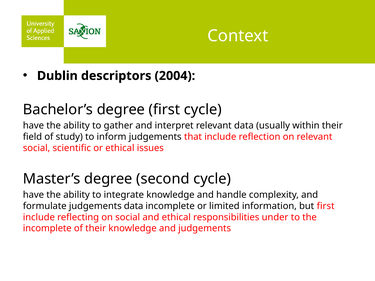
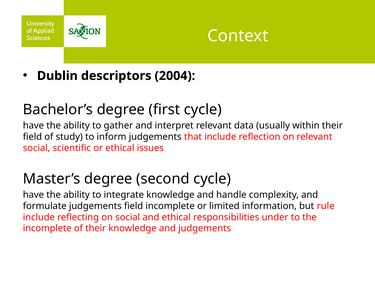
judgements data: data -> field
but first: first -> rule
